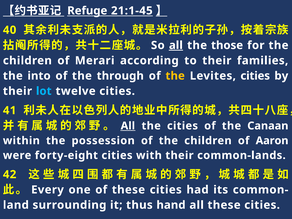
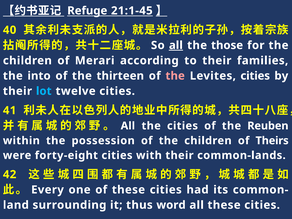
through: through -> thirteen
the at (175, 76) colour: yellow -> pink
All at (128, 126) underline: present -> none
Canaan: Canaan -> Reuben
Aaron: Aaron -> Theirs
hand: hand -> word
